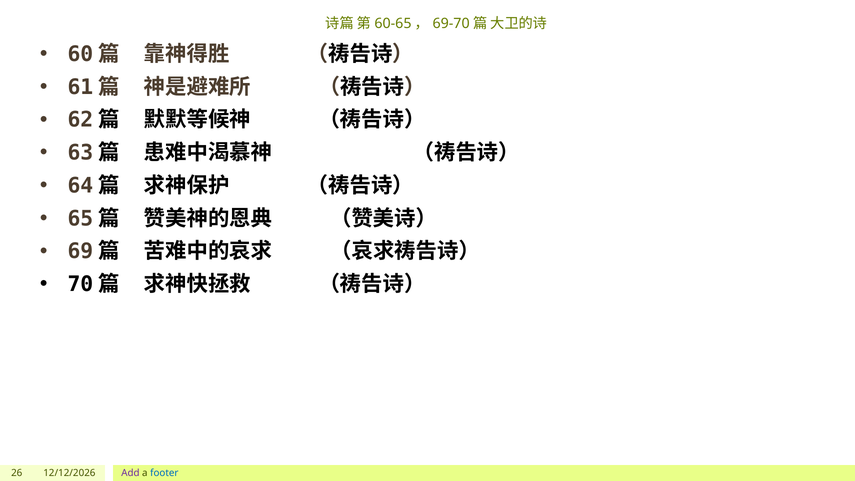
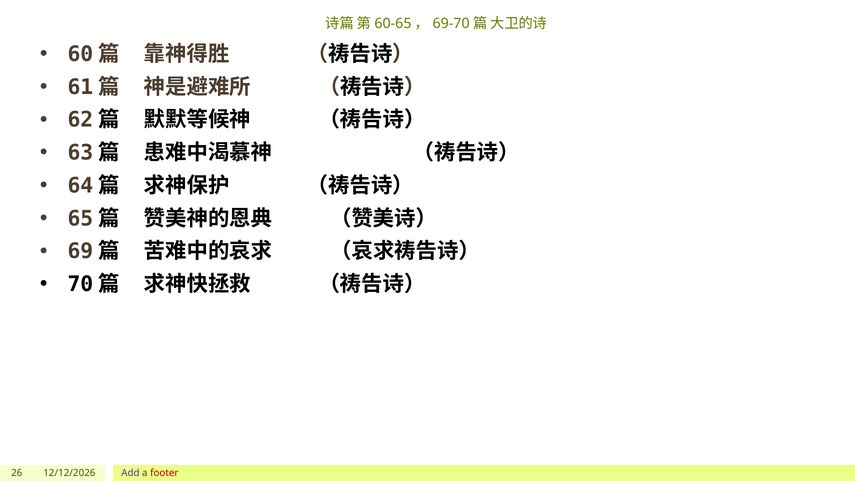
footer colour: blue -> red
